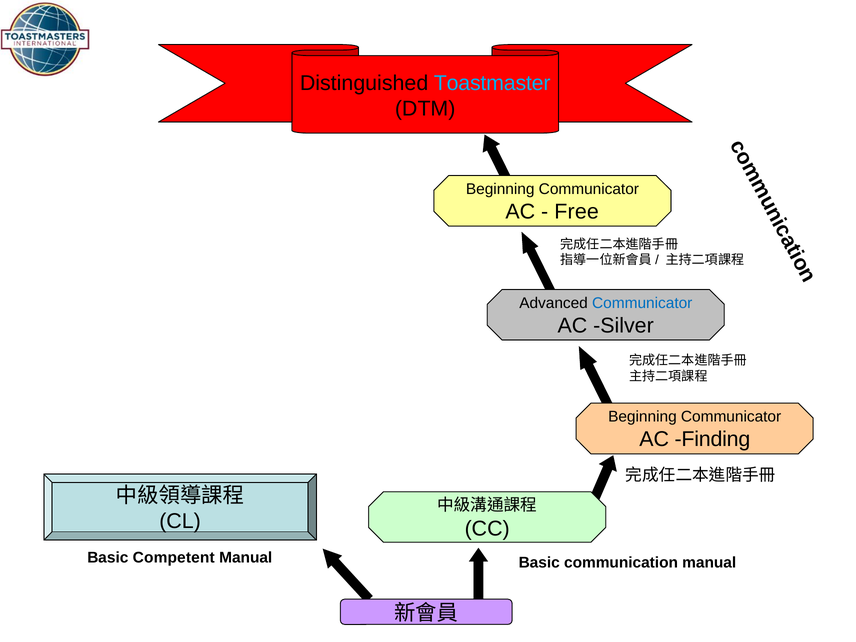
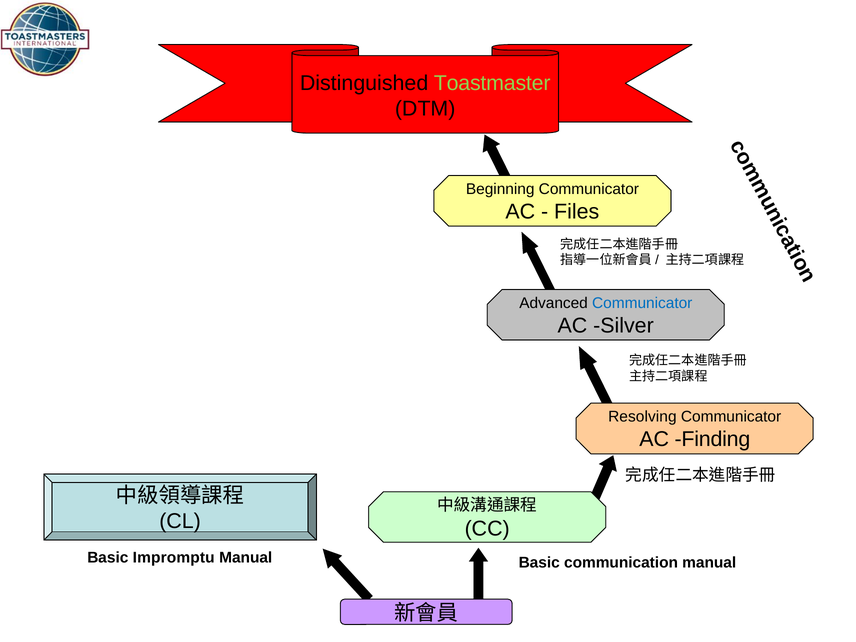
Toastmaster colour: light blue -> light green
Free: Free -> Files
Beginning at (642, 417): Beginning -> Resolving
Competent: Competent -> Impromptu
